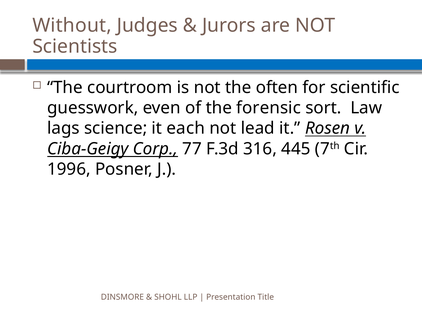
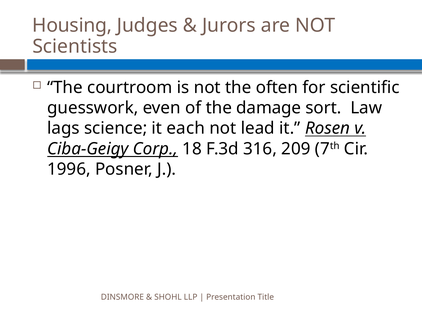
Without: Without -> Housing
forensic: forensic -> damage
77: 77 -> 18
445: 445 -> 209
